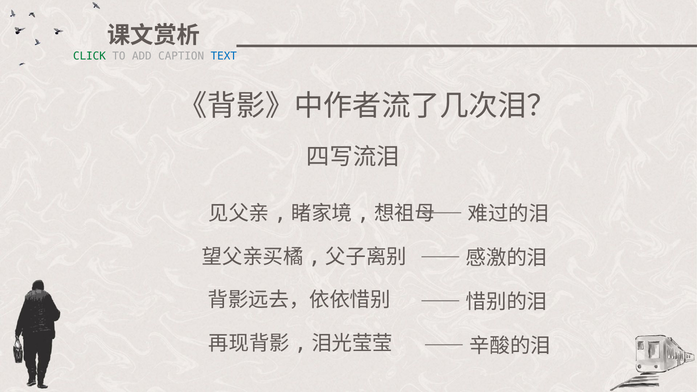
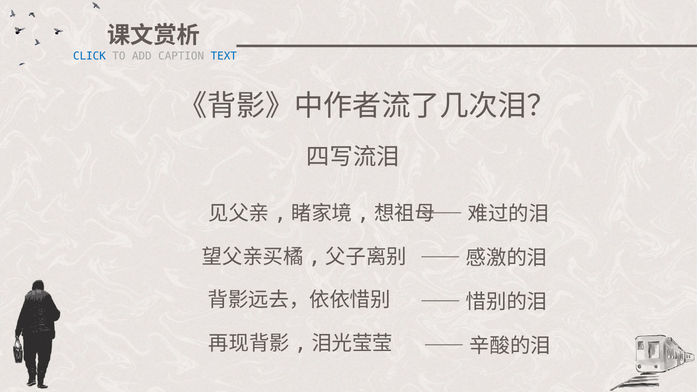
CLICK colour: green -> blue
